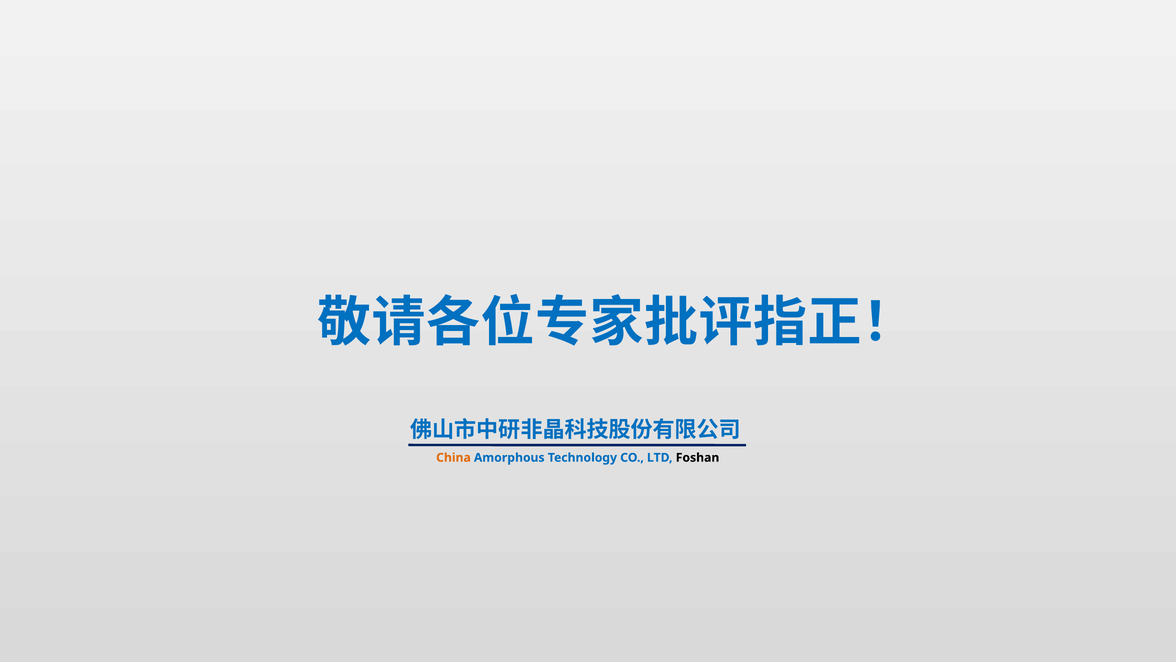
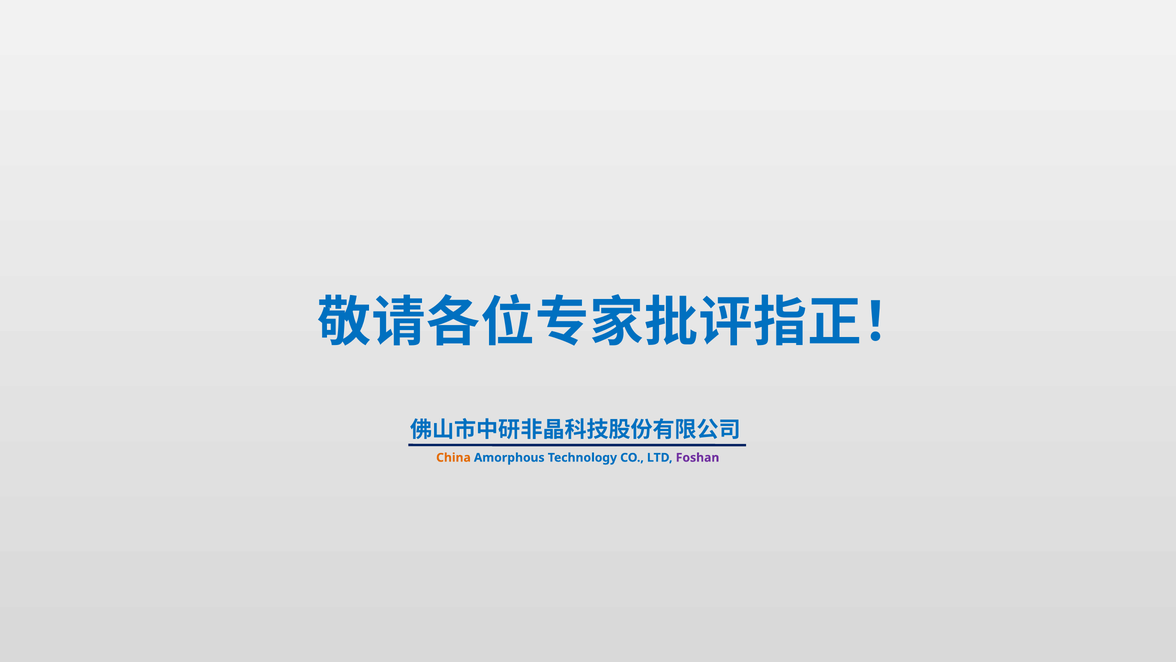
Foshan colour: black -> purple
